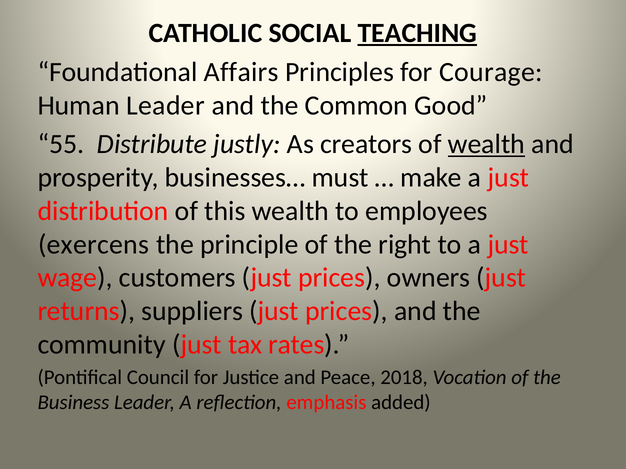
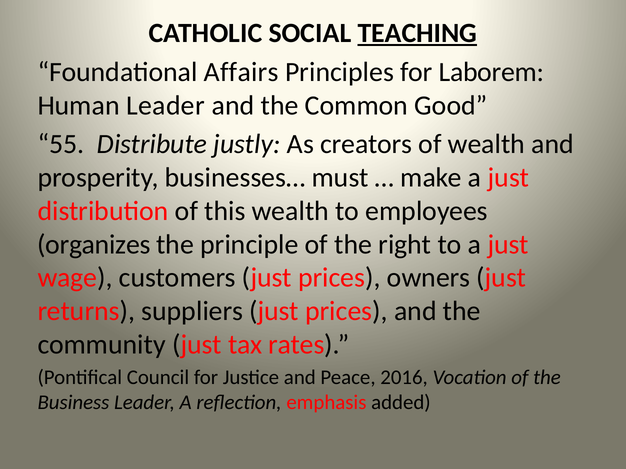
Courage: Courage -> Laborem
wealth at (486, 144) underline: present -> none
exercens: exercens -> organizes
2018: 2018 -> 2016
